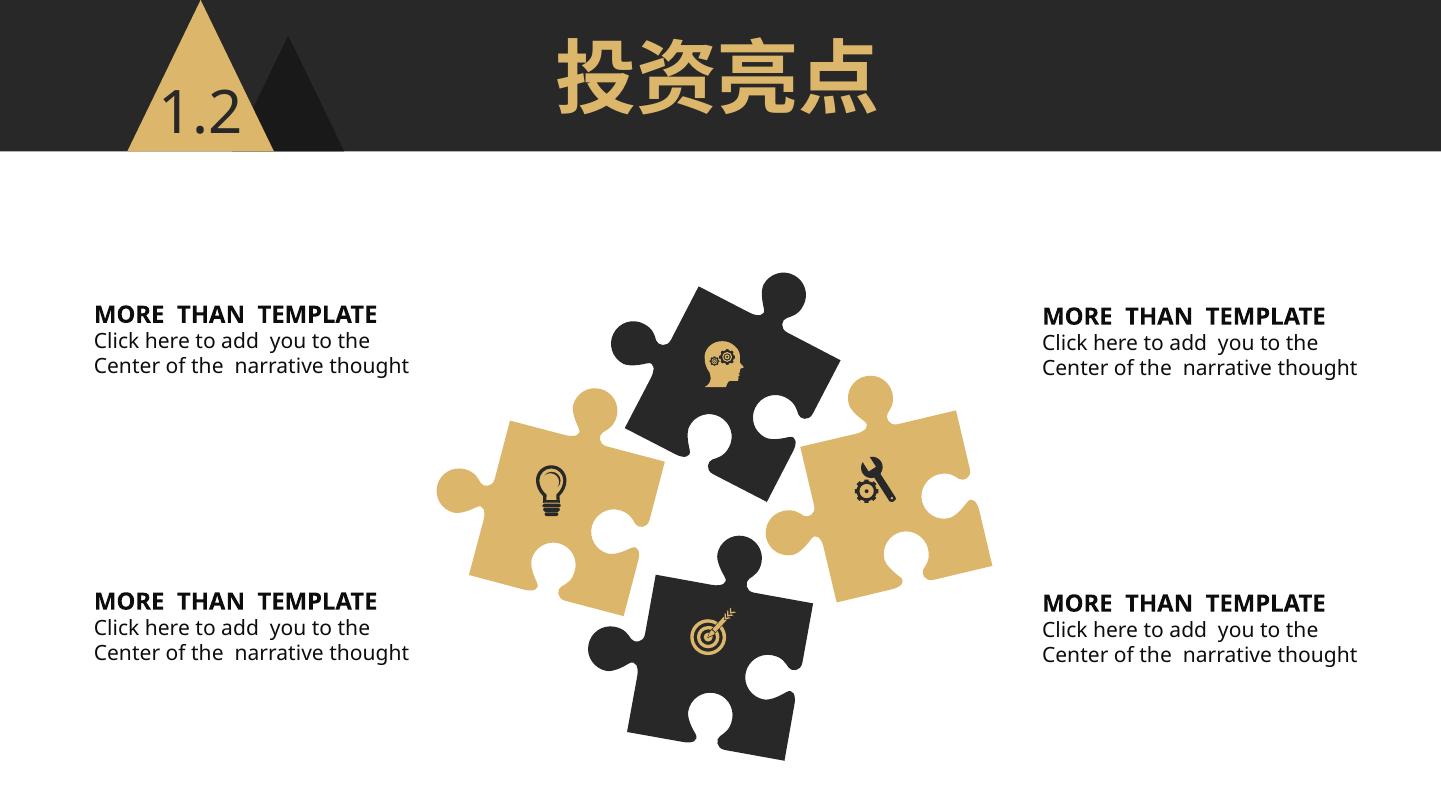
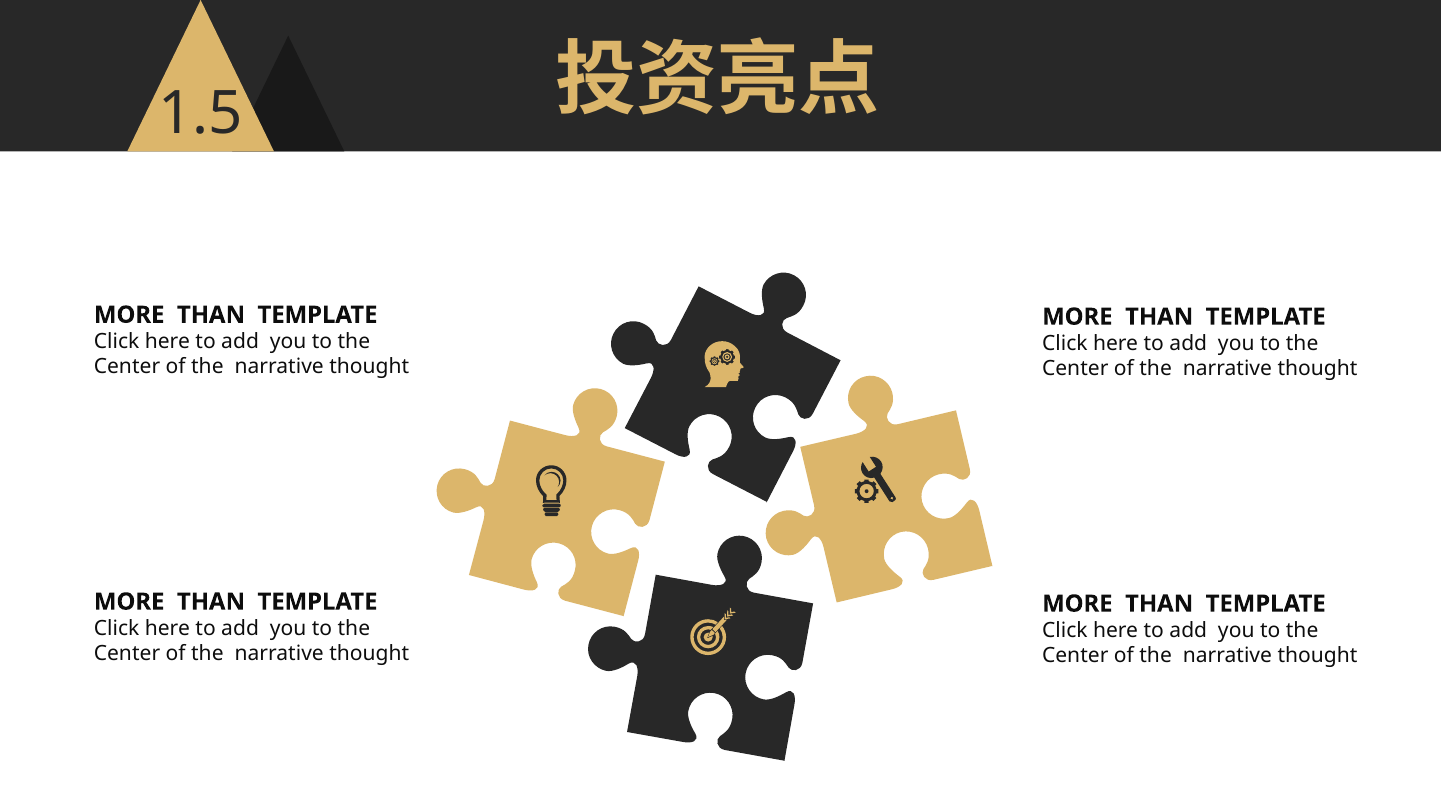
1.2: 1.2 -> 1.5
